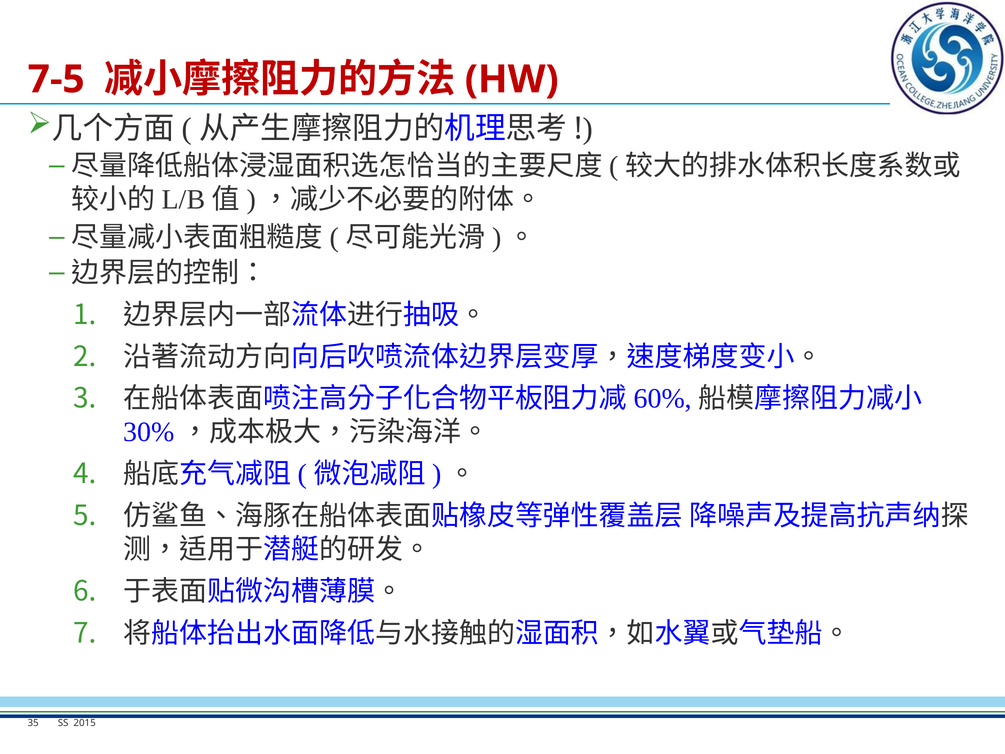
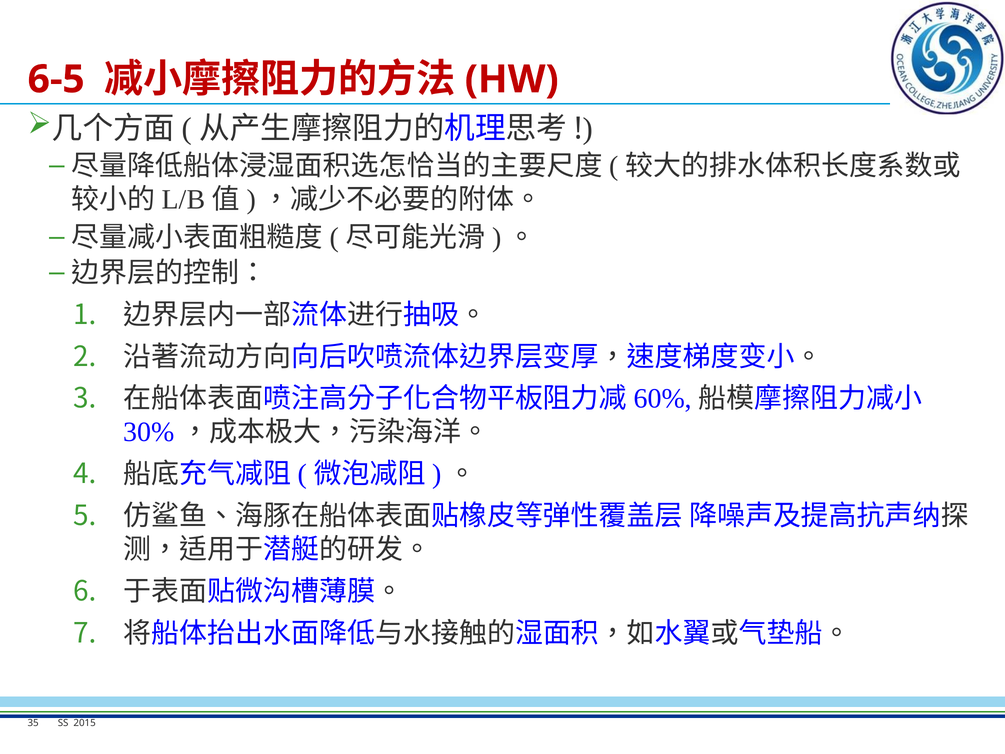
7-5: 7-5 -> 6-5
